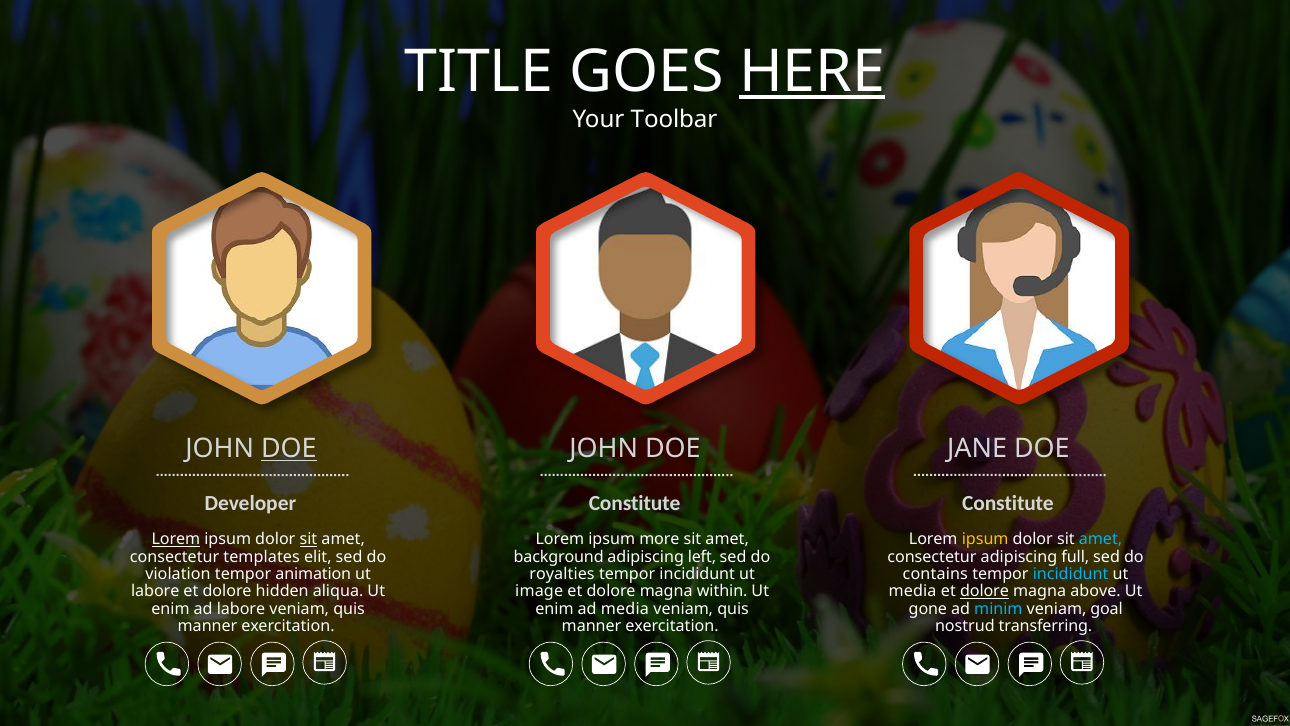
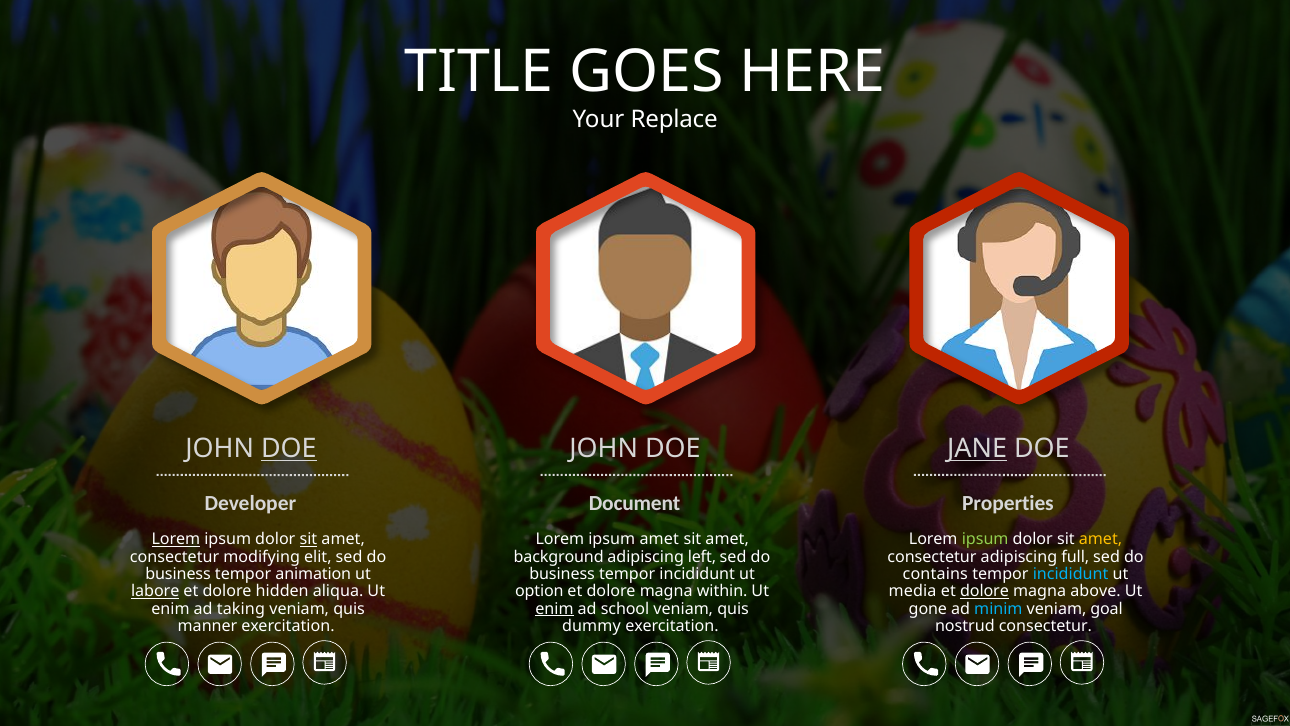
HERE underline: present -> none
Toolbar: Toolbar -> Replace
JANE underline: none -> present
Constitute at (635, 503): Constitute -> Document
Constitute at (1008, 503): Constitute -> Properties
ipsum more: more -> amet
ipsum at (985, 539) colour: yellow -> light green
amet at (1100, 539) colour: light blue -> yellow
templates: templates -> modifying
violation at (178, 574): violation -> business
royalties at (562, 574): royalties -> business
labore at (155, 591) underline: none -> present
image: image -> option
ad labore: labore -> taking
enim at (554, 609) underline: none -> present
ad media: media -> school
manner at (592, 626): manner -> dummy
nostrud transferring: transferring -> consectetur
